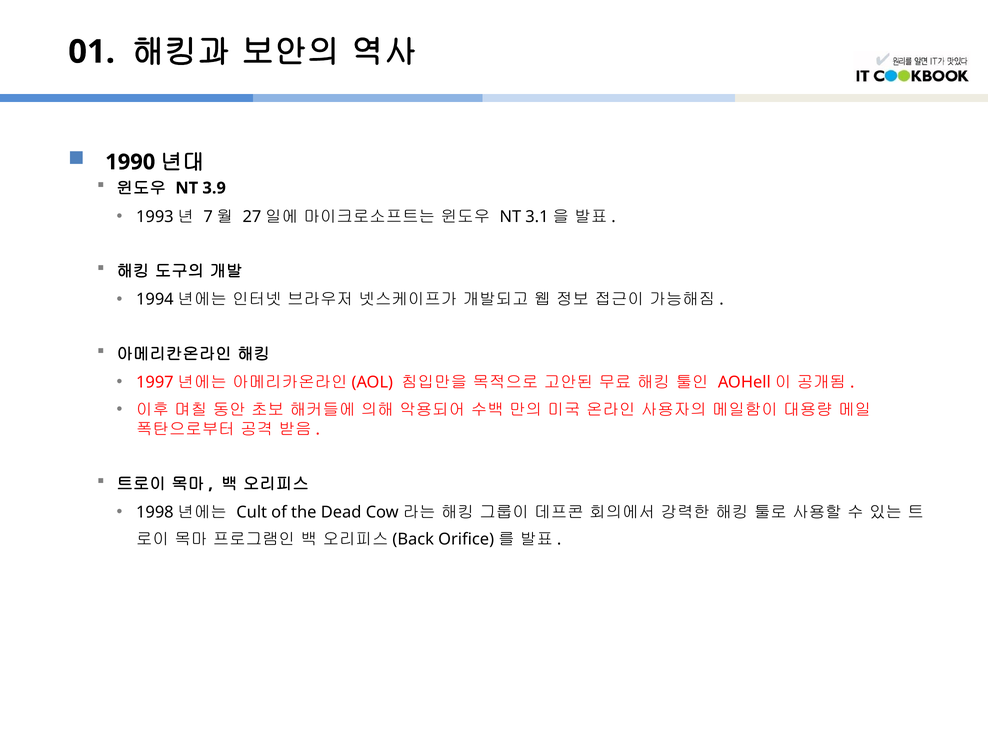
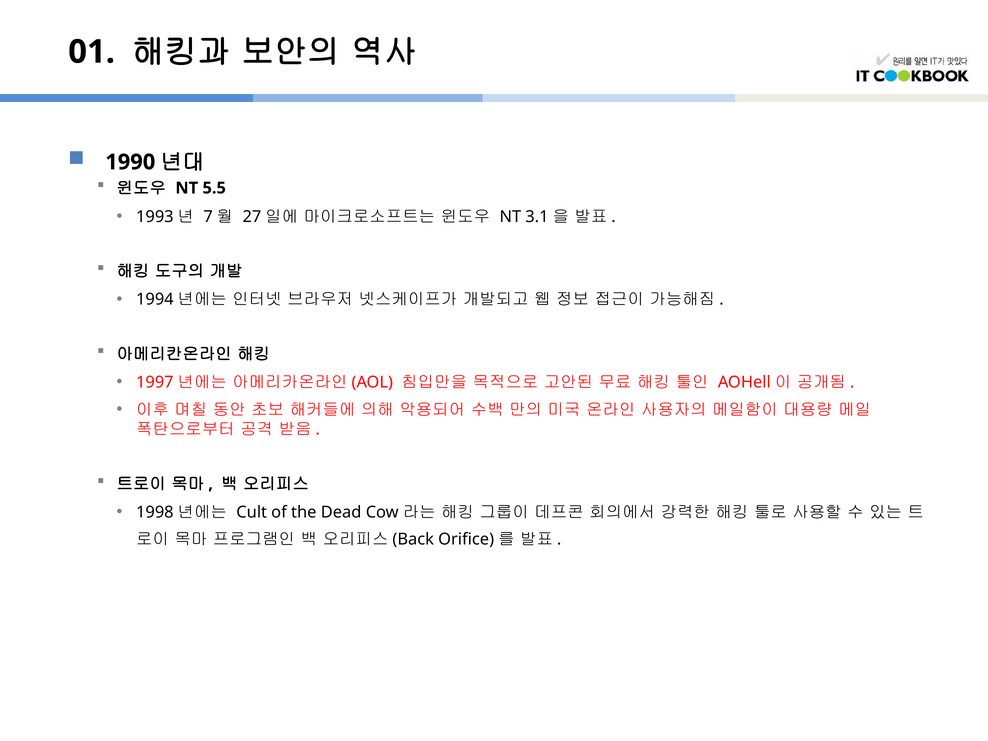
3.9: 3.9 -> 5.5
